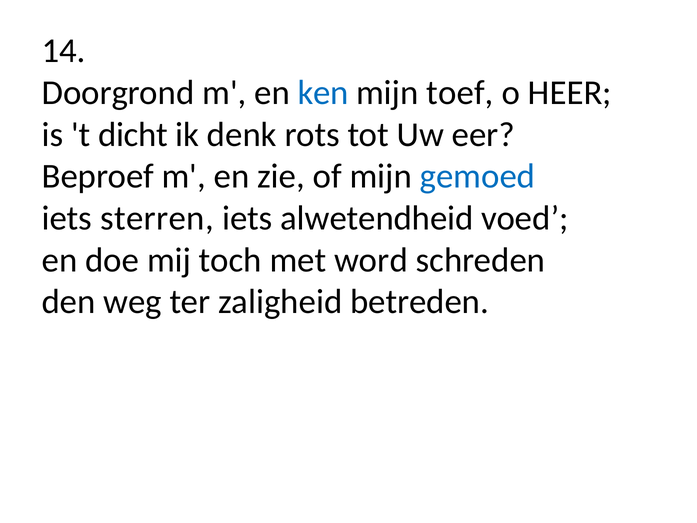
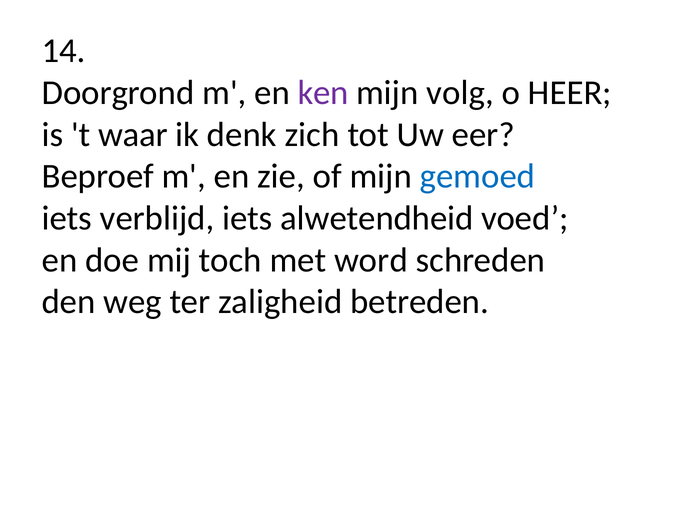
ken colour: blue -> purple
toef: toef -> volg
dicht: dicht -> waar
rots: rots -> zich
sterren: sterren -> verblijd
